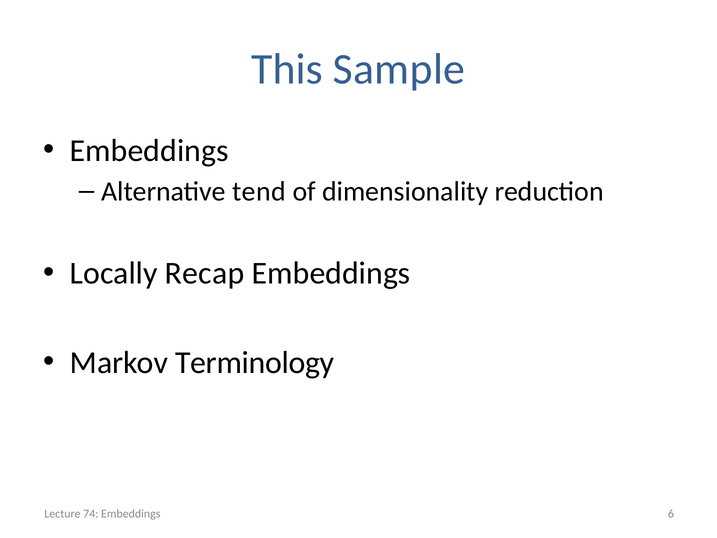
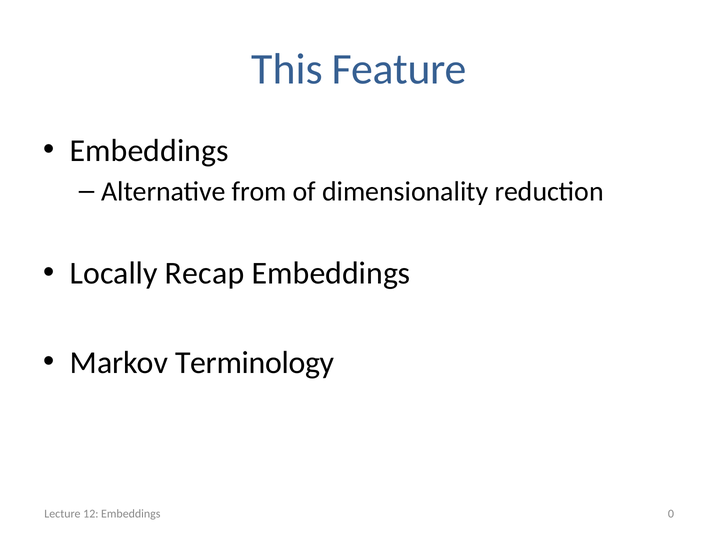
Sample: Sample -> Feature
tend: tend -> from
74: 74 -> 12
6: 6 -> 0
